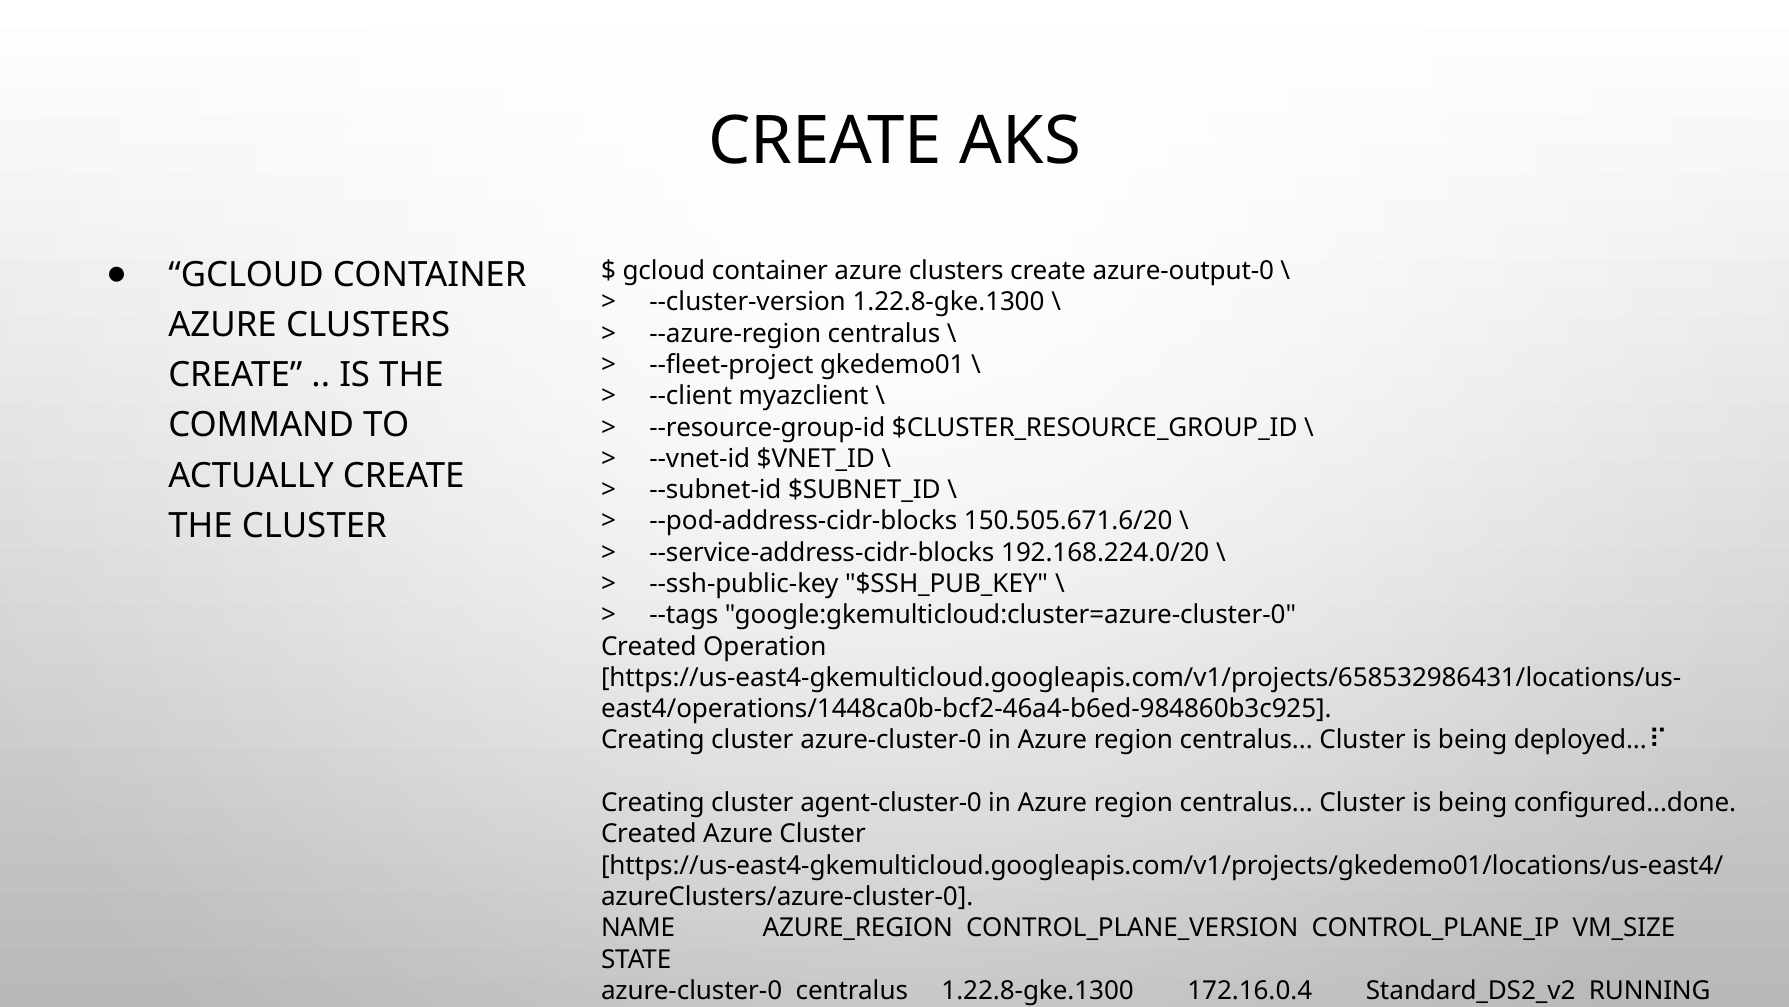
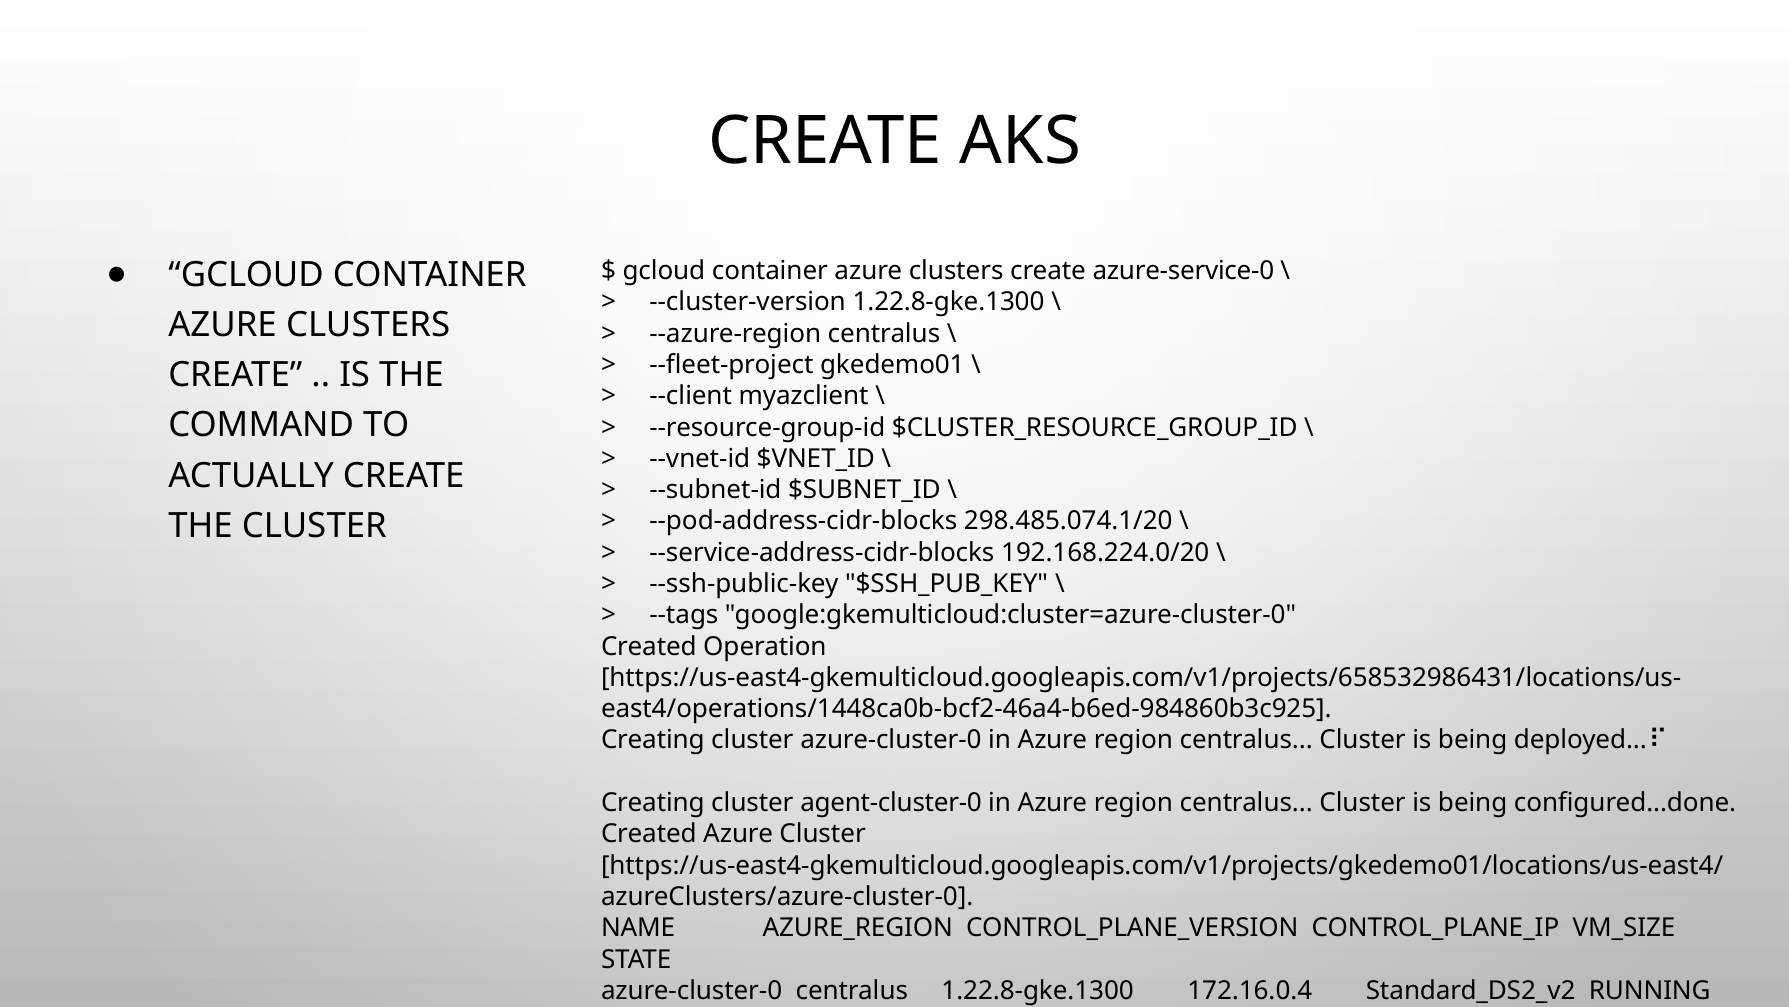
azure-output-0: azure-output-0 -> azure-service-0
150.505.671.6/20: 150.505.671.6/20 -> 298.485.074.1/20
